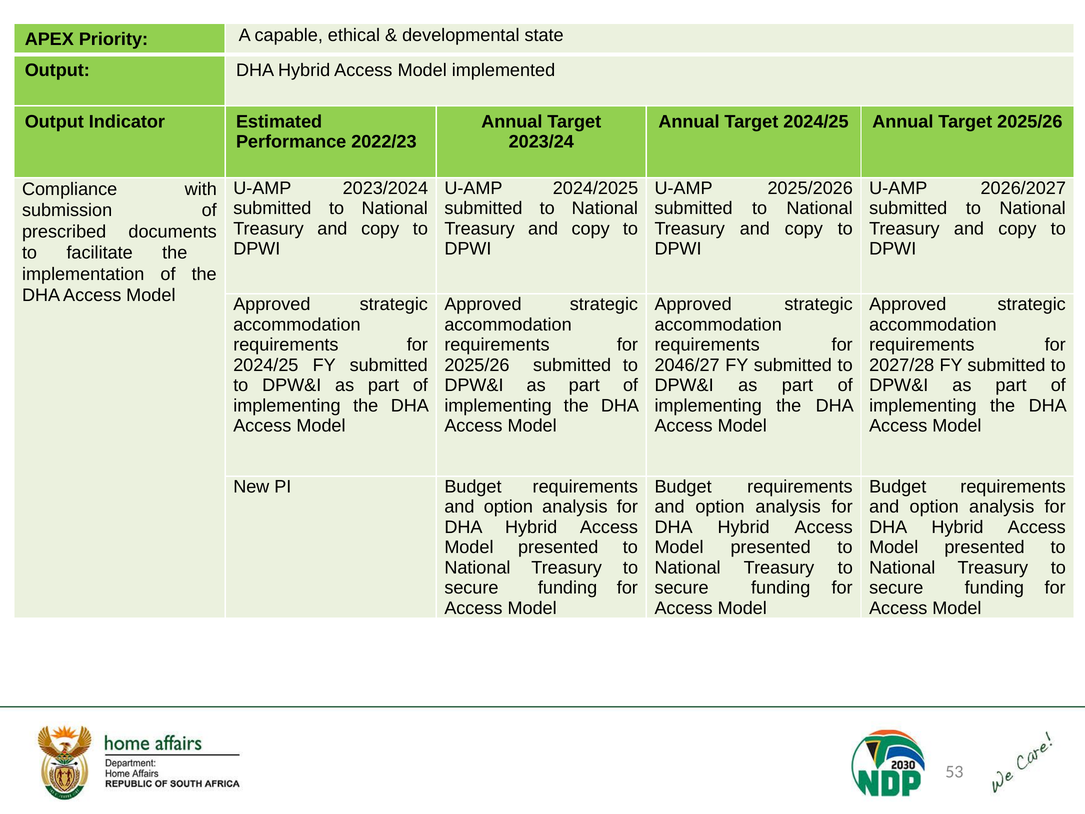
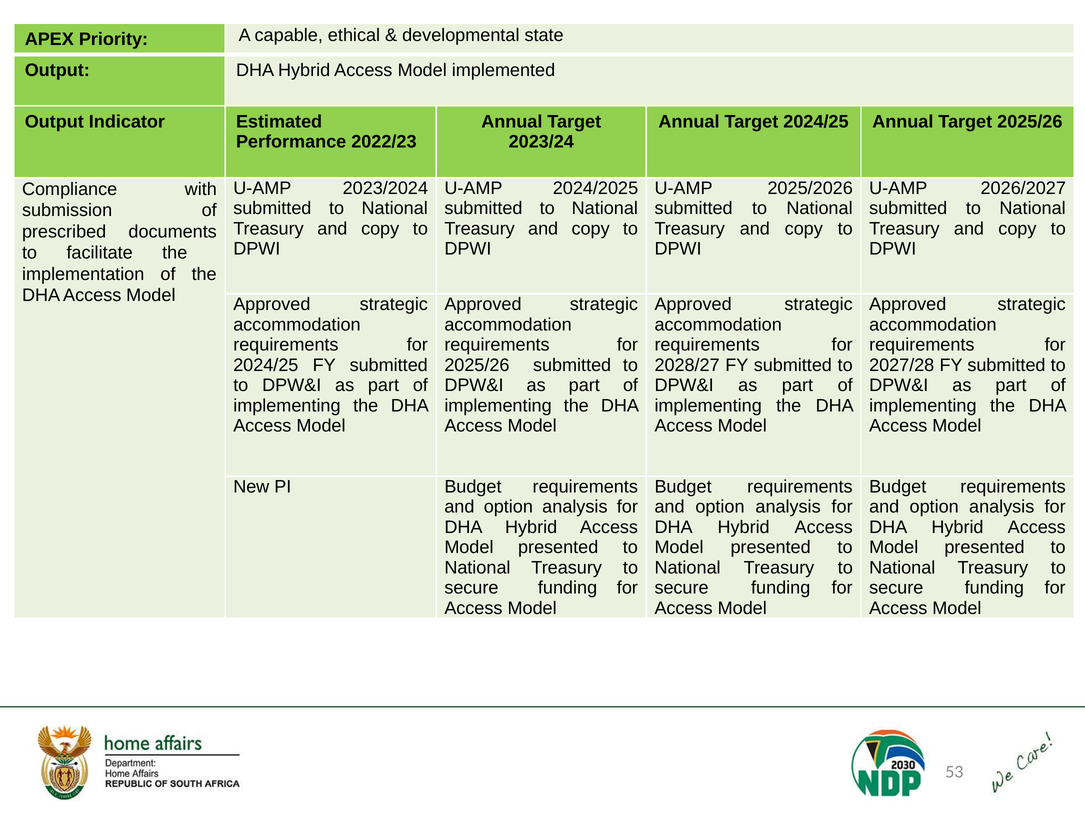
2046/27: 2046/27 -> 2028/27
